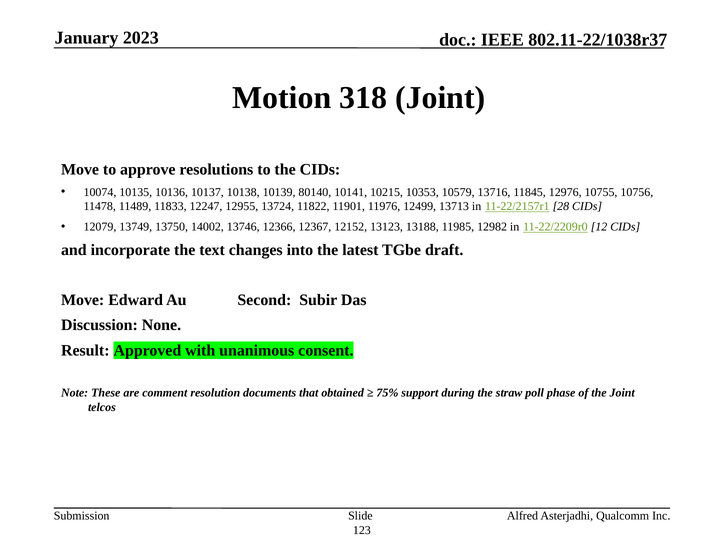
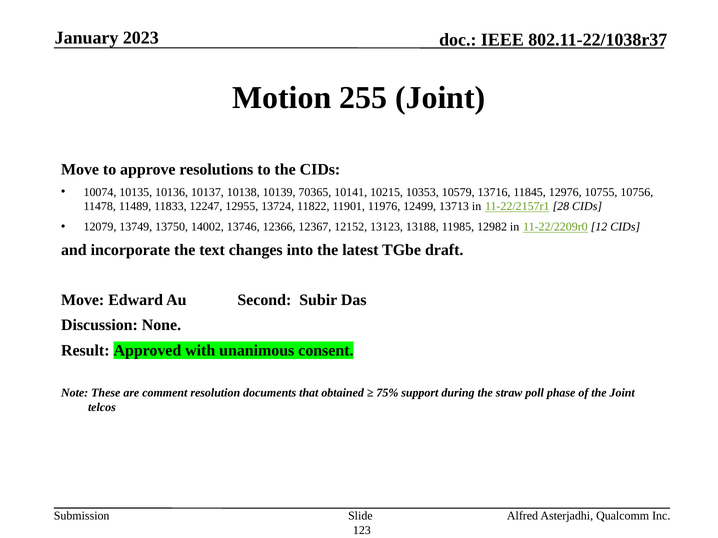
318: 318 -> 255
80140: 80140 -> 70365
